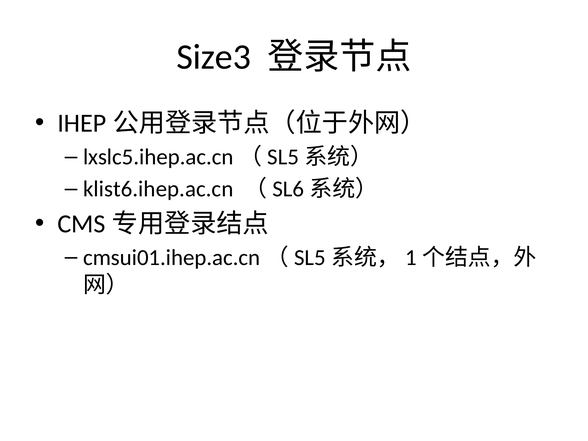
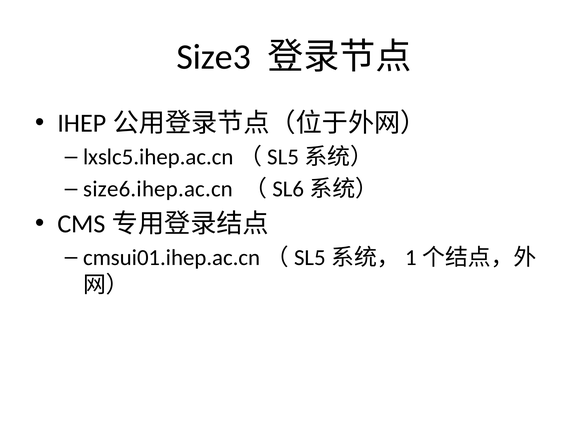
klist6.ihep.ac.cn: klist6.ihep.ac.cn -> size6.ihep.ac.cn
